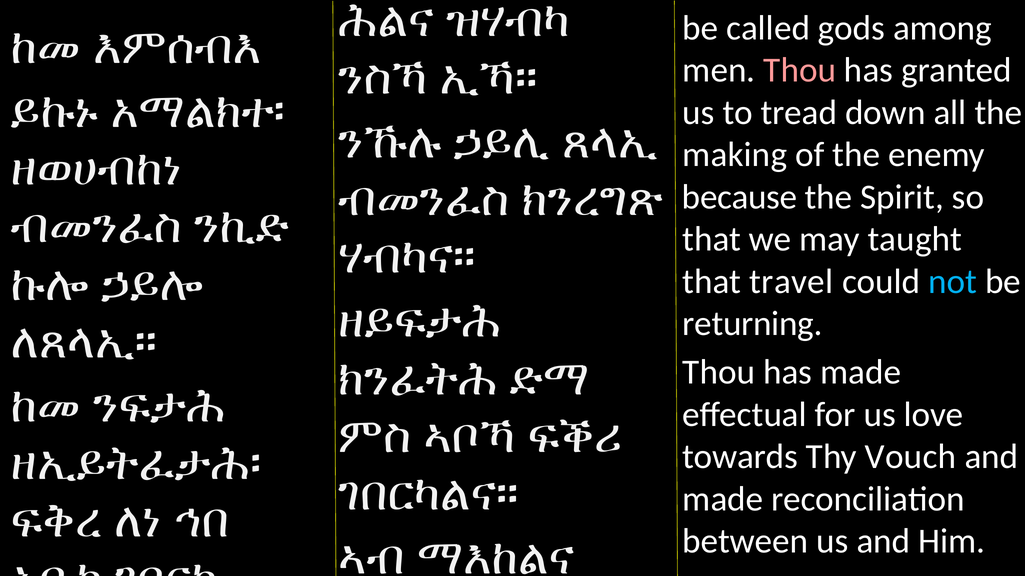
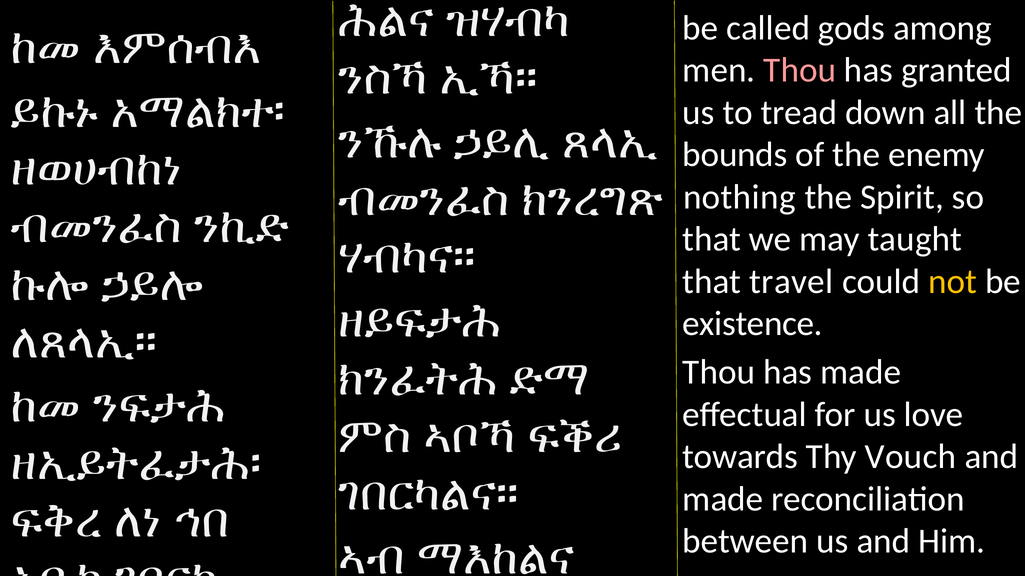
making: making -> bounds
because: because -> nothing
not colour: light blue -> yellow
returning: returning -> existence
